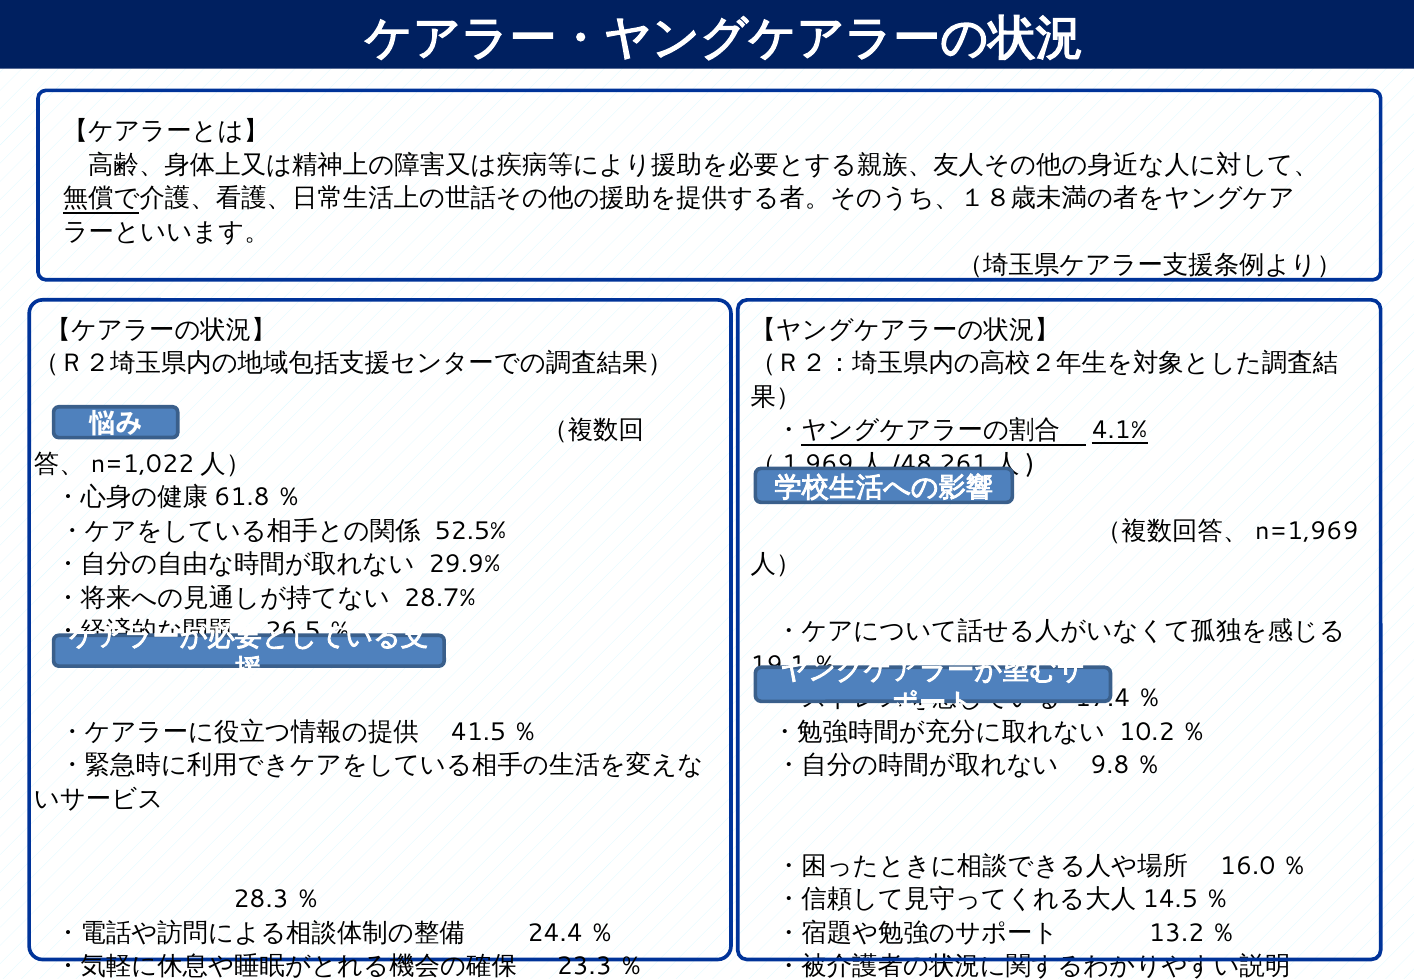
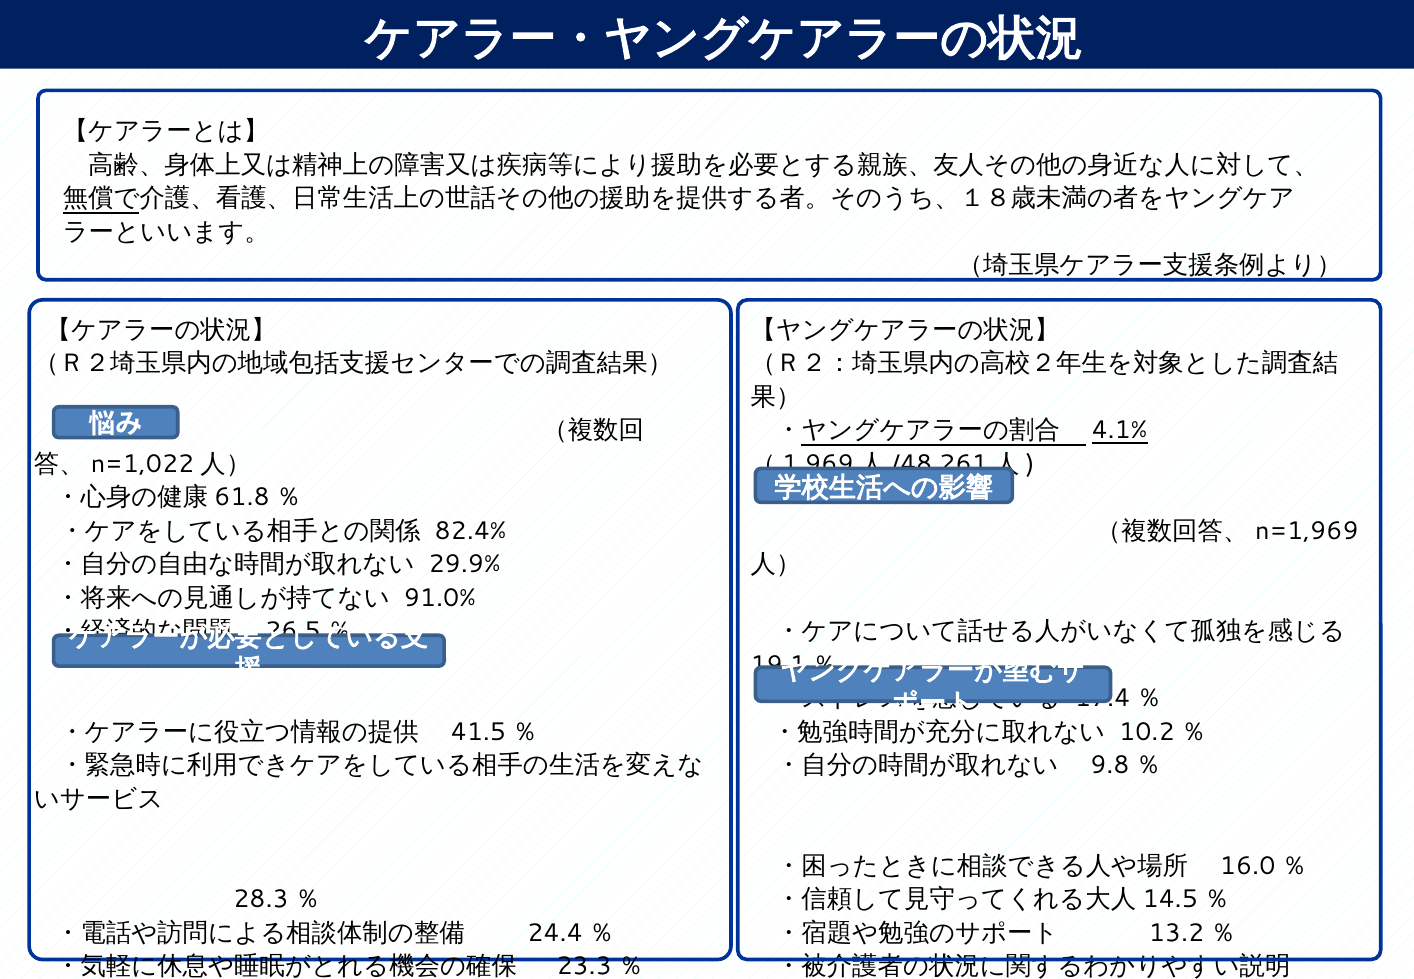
52.5%: 52.5% -> 82.4%
28.7%: 28.7% -> 91.0%
